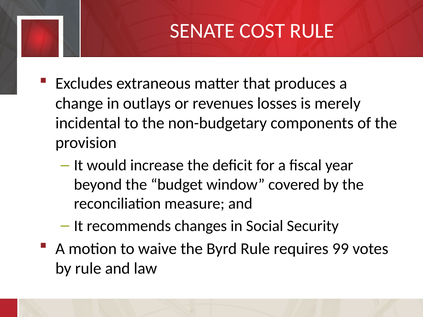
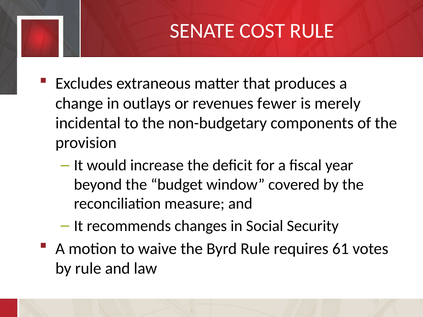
losses: losses -> fewer
99: 99 -> 61
